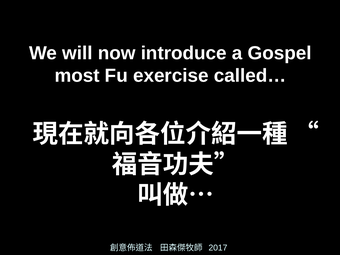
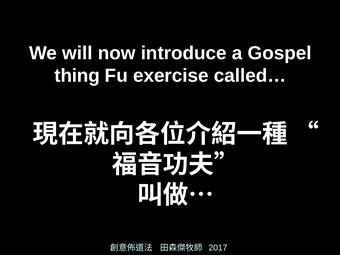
most: most -> thing
